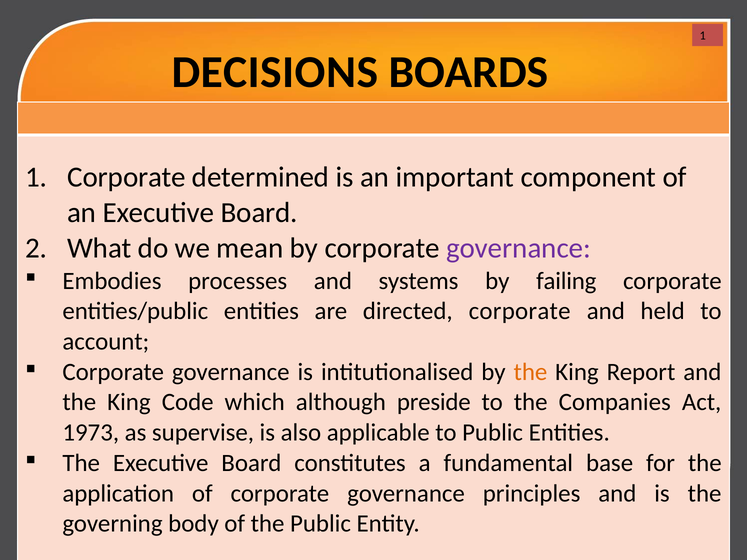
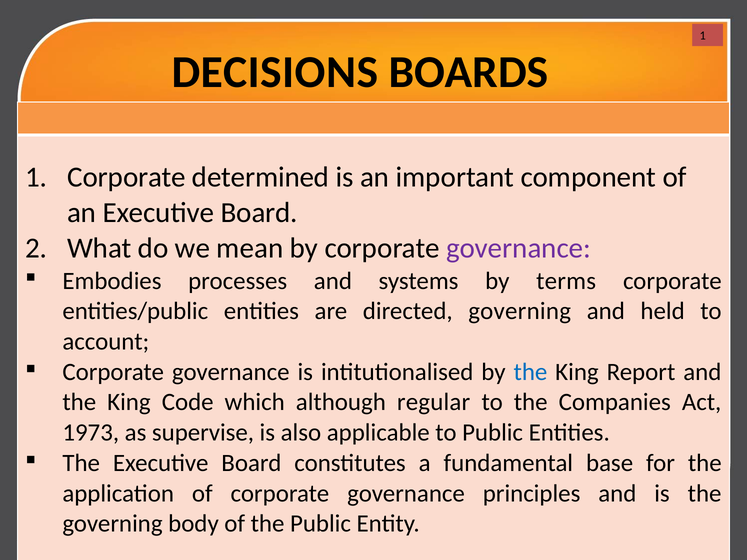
failing: failing -> terms
directed corporate: corporate -> governing
the at (530, 372) colour: orange -> blue
preside: preside -> regular
